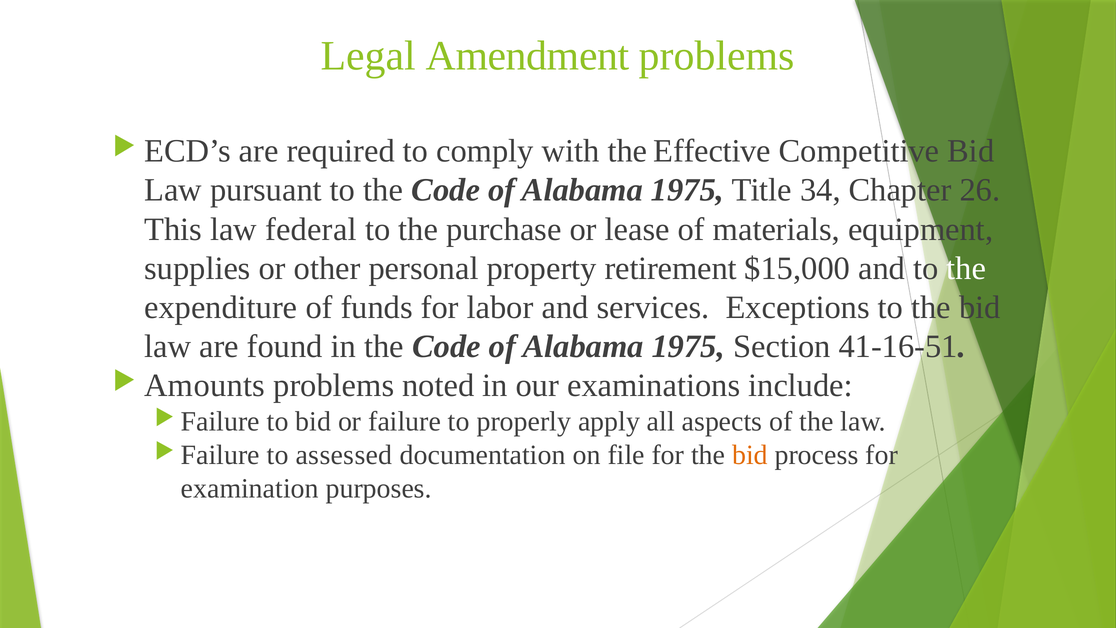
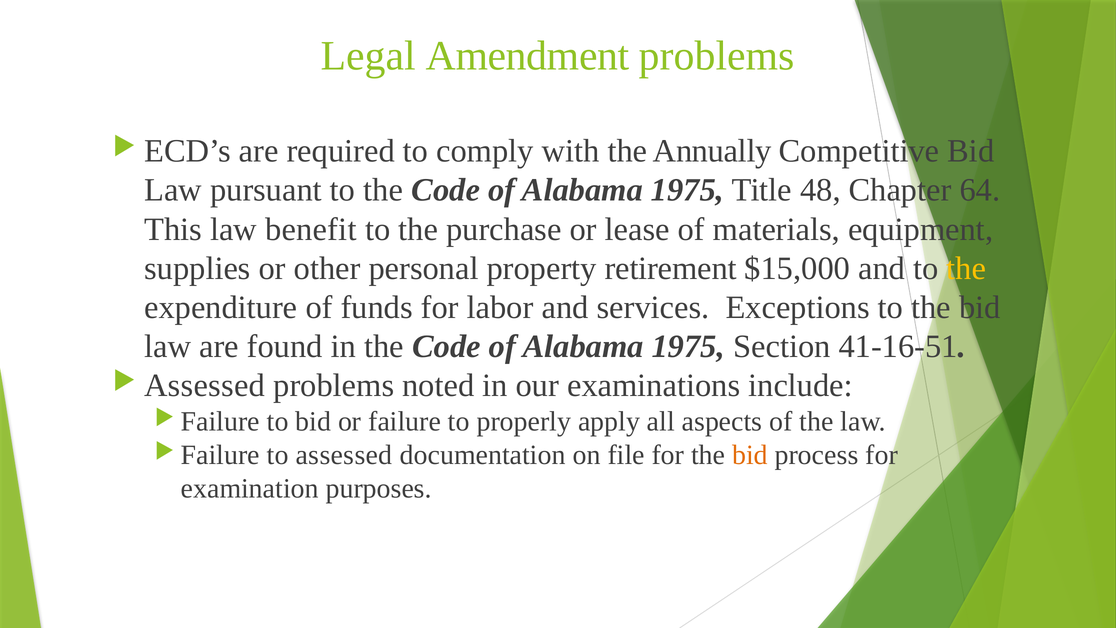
Effective: Effective -> Annually
34: 34 -> 48
26: 26 -> 64
federal: federal -> benefit
the at (966, 268) colour: white -> yellow
Amounts at (205, 386): Amounts -> Assessed
